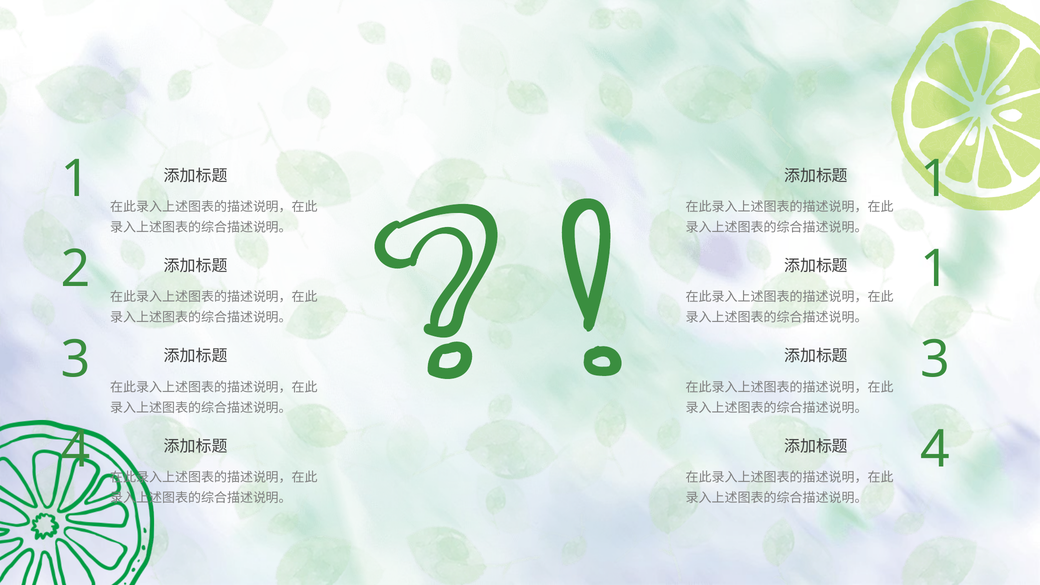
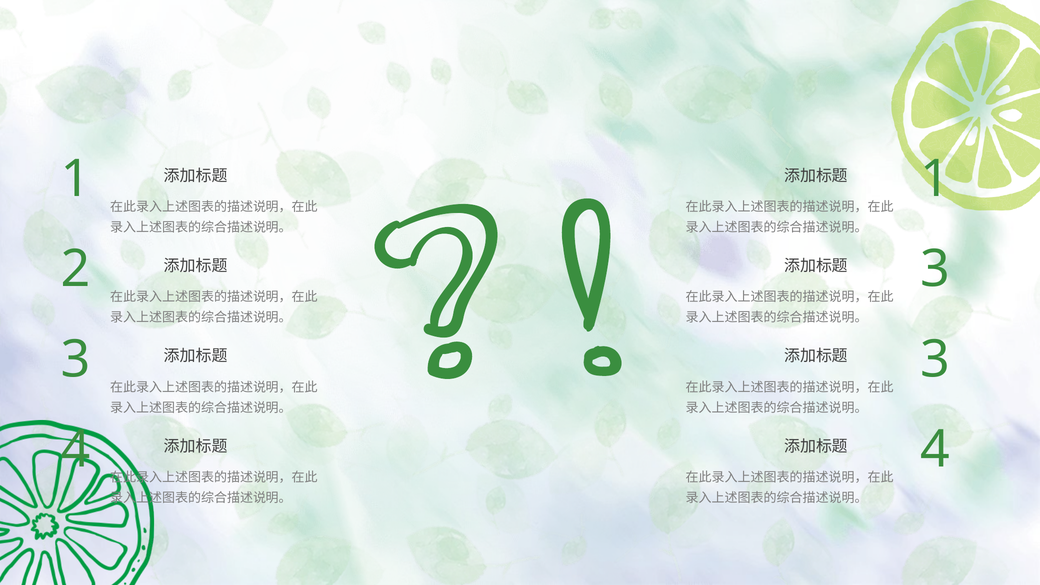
1 at (935, 269): 1 -> 3
